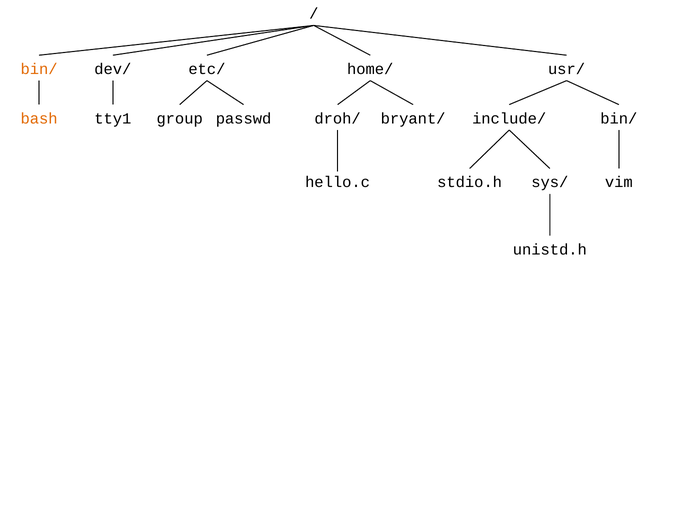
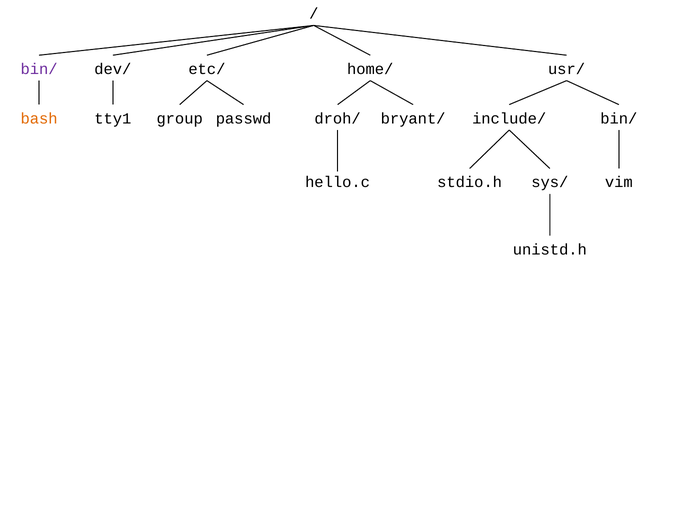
bin/ at (39, 69) colour: orange -> purple
